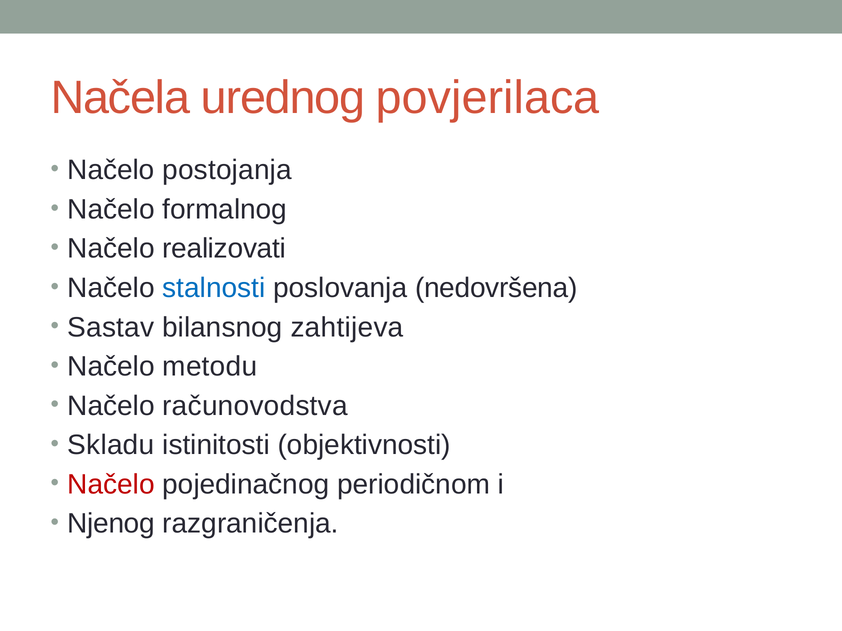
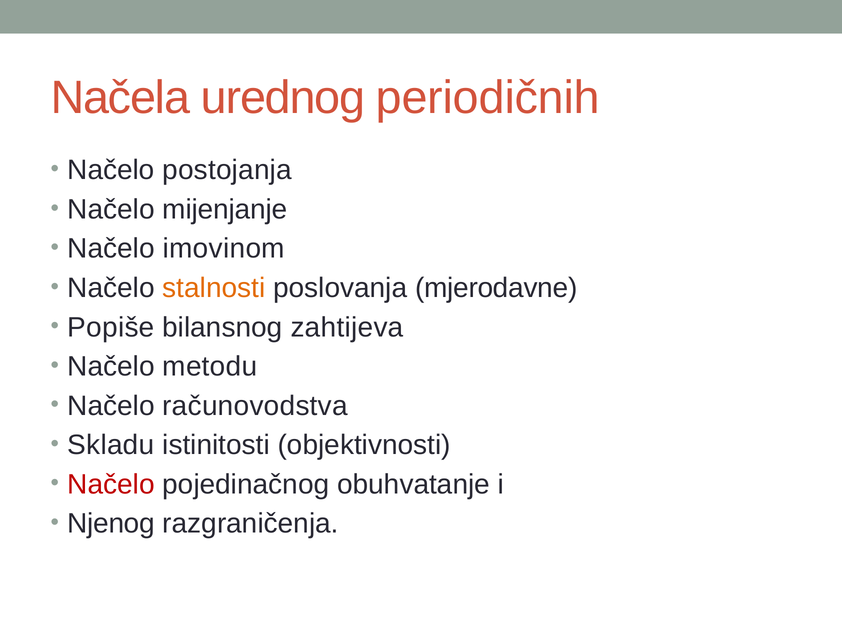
povjerilaca: povjerilaca -> periodičnih
formalnog: formalnog -> mijenjanje
realizovati: realizovati -> imovinom
stalnosti colour: blue -> orange
nedovršena: nedovršena -> mjerodavne
Sastav: Sastav -> Popiše
periodičnom: periodičnom -> obuhvatanje
